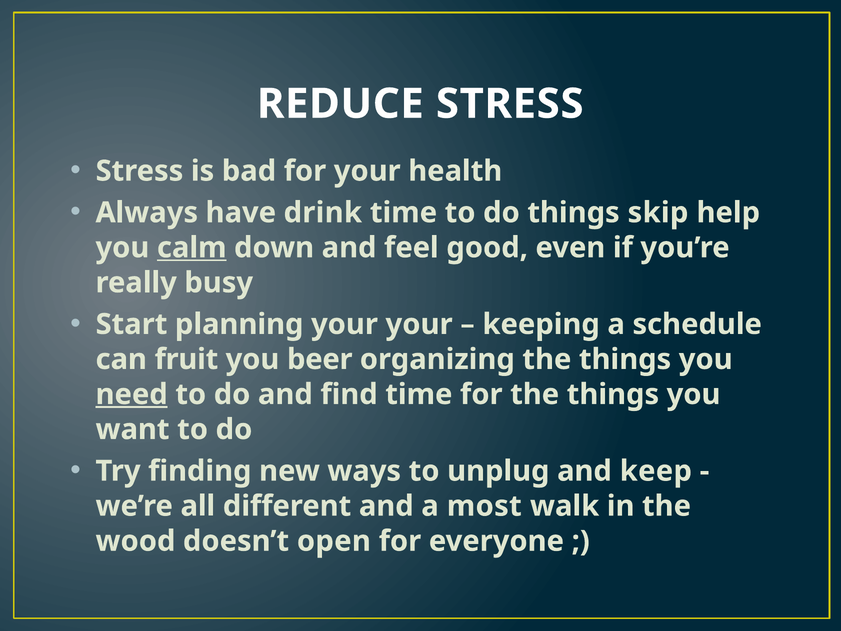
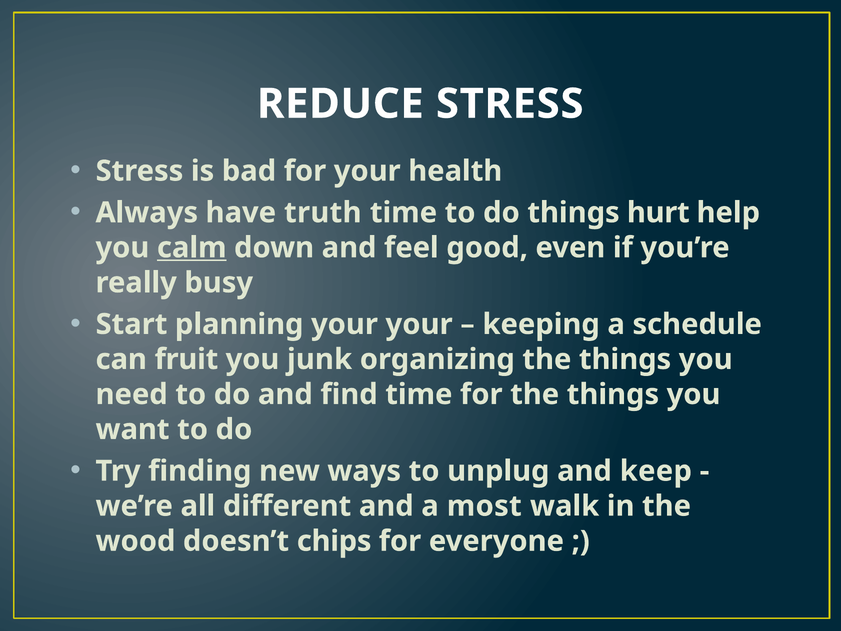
drink: drink -> truth
skip: skip -> hurt
beer: beer -> junk
need underline: present -> none
open: open -> chips
